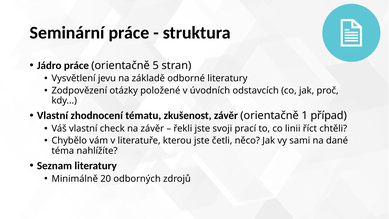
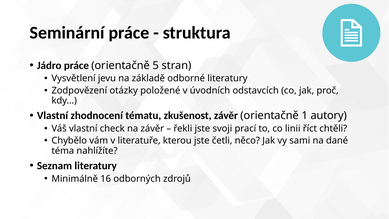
případ: případ -> autory
20: 20 -> 16
